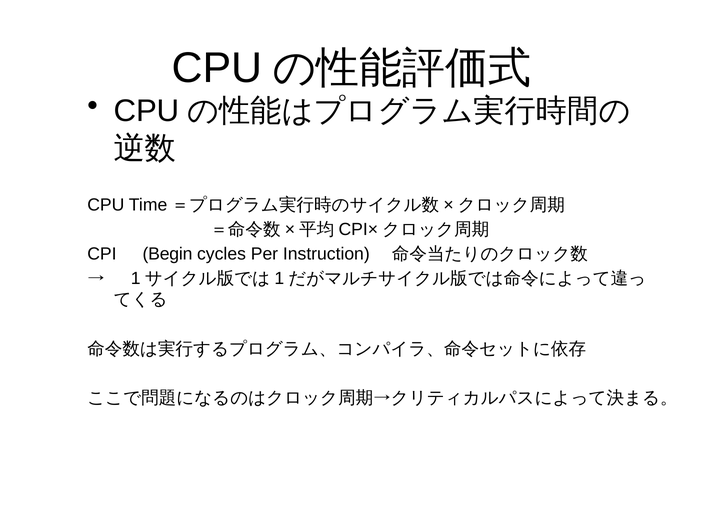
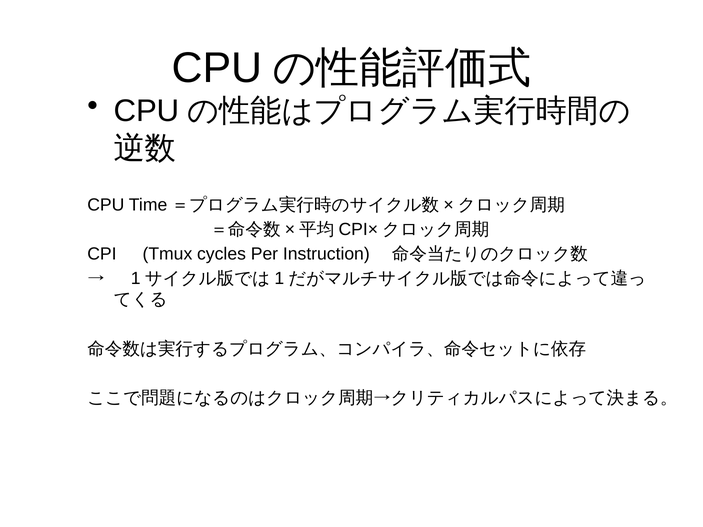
Begin: Begin -> Tmux
